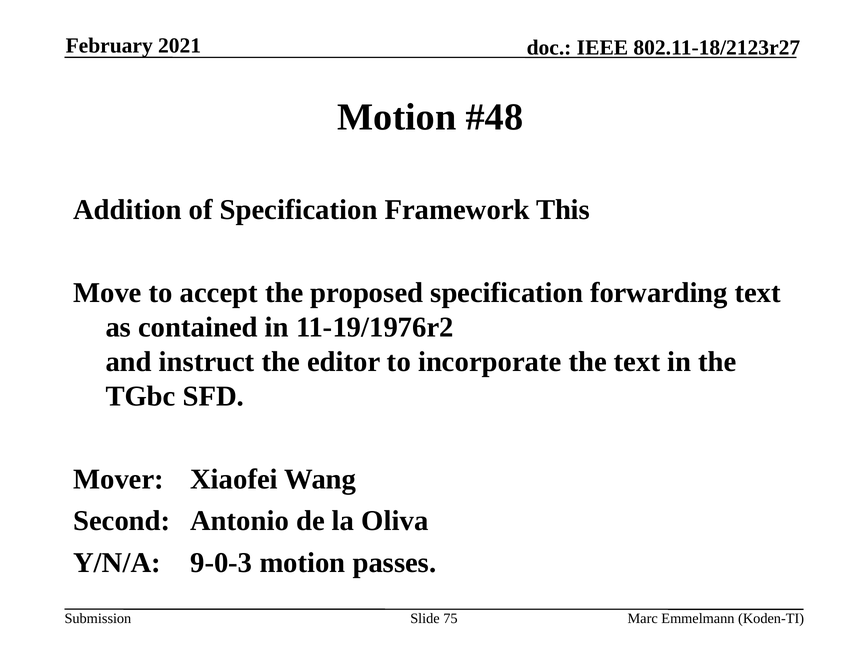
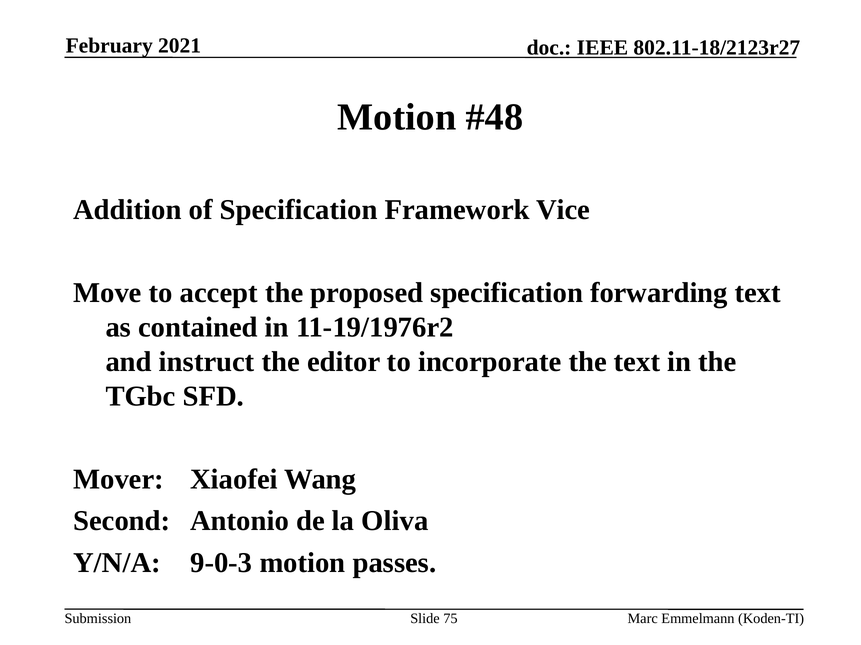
This: This -> Vice
